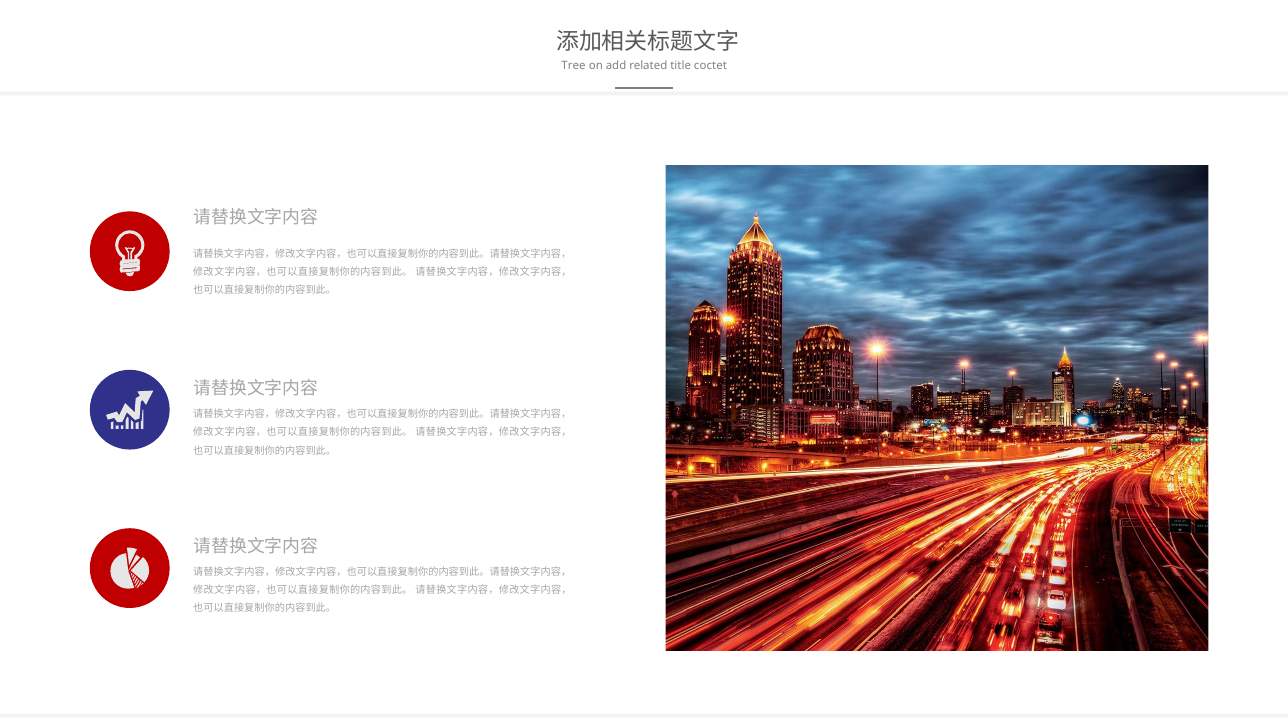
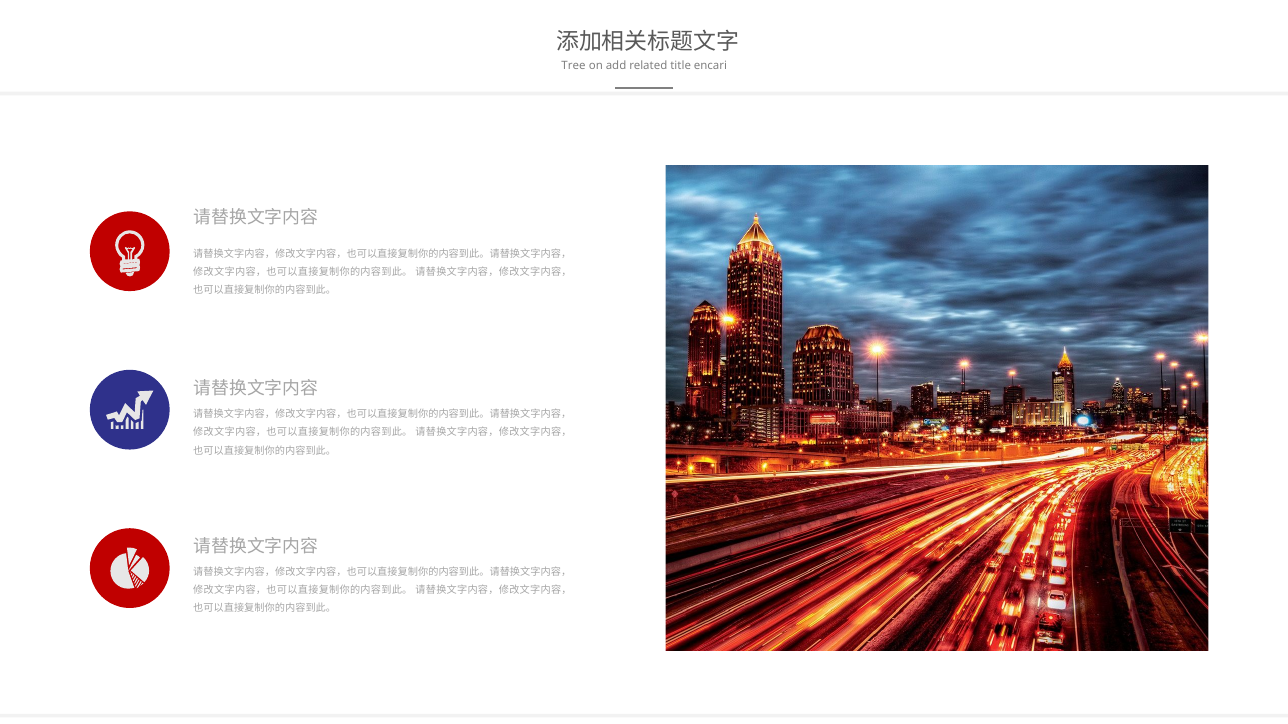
coctet: coctet -> encari
